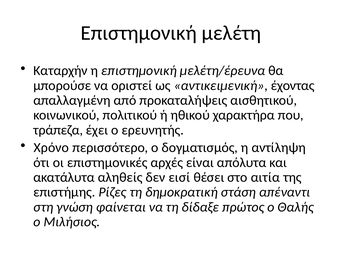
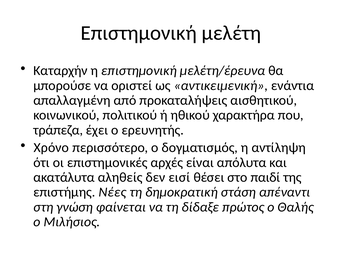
έχοντας: έχοντας -> ενάντια
αιτία: αιτία -> παιδί
Ρίζες: Ρίζες -> Νέες
